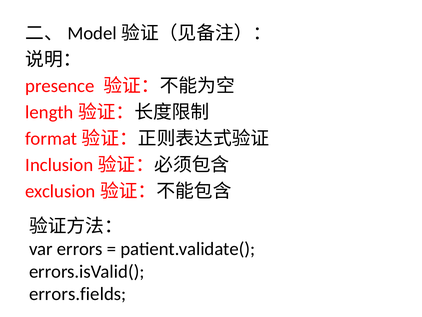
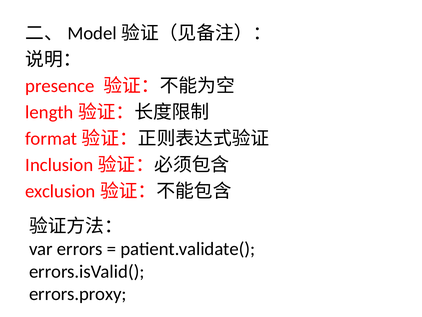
errors.fields: errors.fields -> errors.proxy
